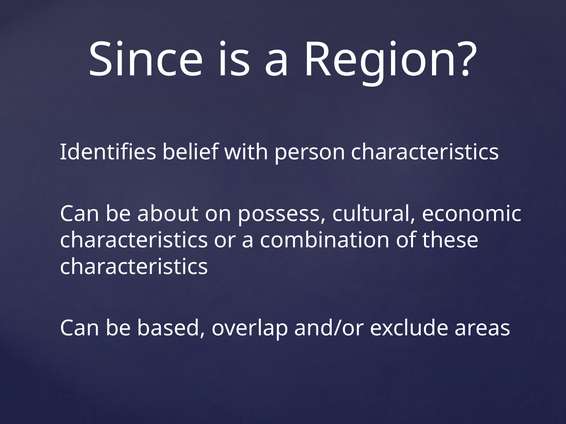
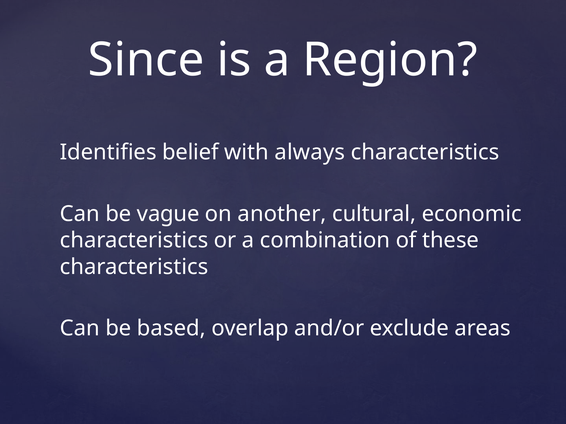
person: person -> always
about: about -> vague
possess: possess -> another
